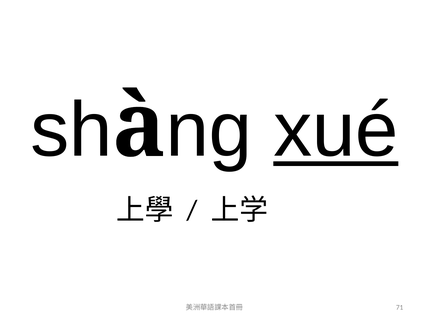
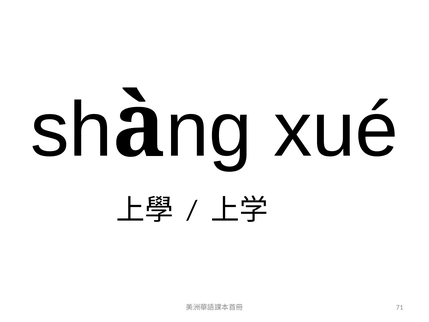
xué underline: present -> none
